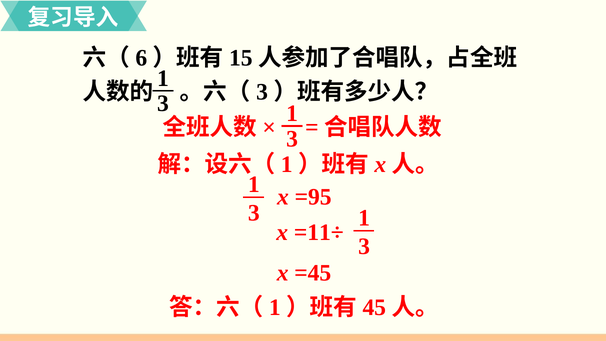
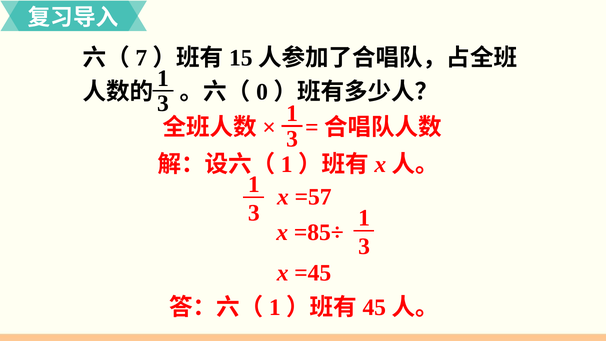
6: 6 -> 7
3 at (262, 92): 3 -> 0
=95: =95 -> =57
=11÷: =11÷ -> =85÷
